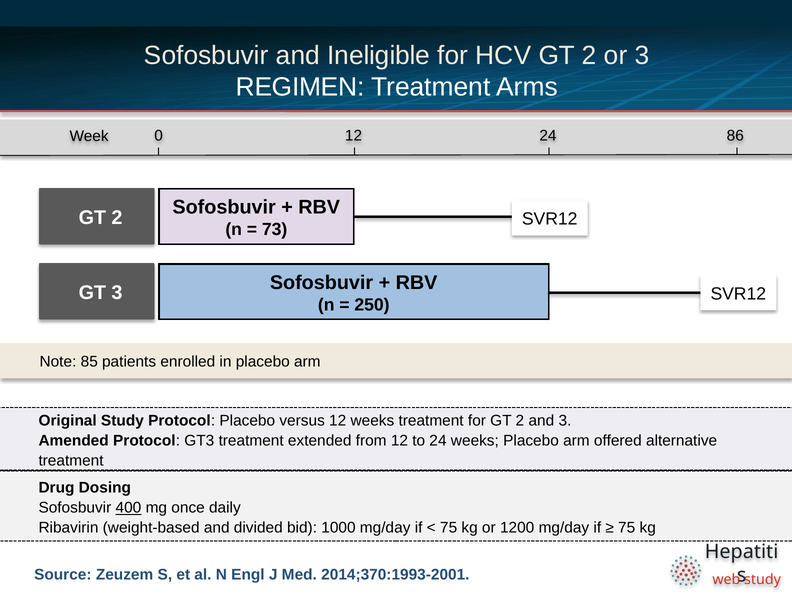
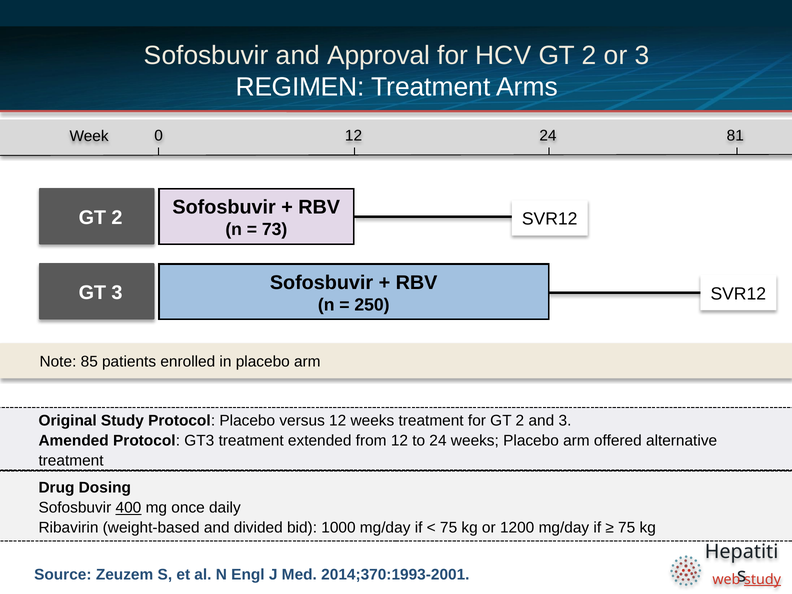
Ineligible: Ineligible -> Approval
86: 86 -> 81
study at (763, 580) underline: none -> present
